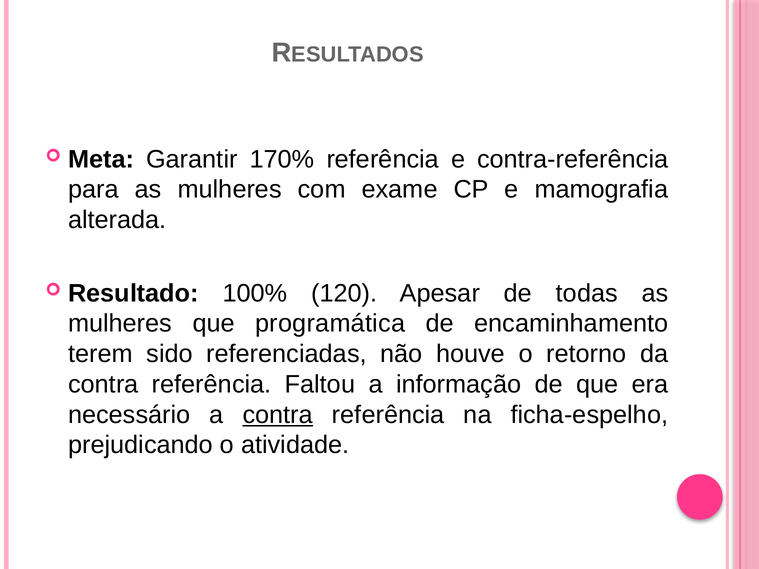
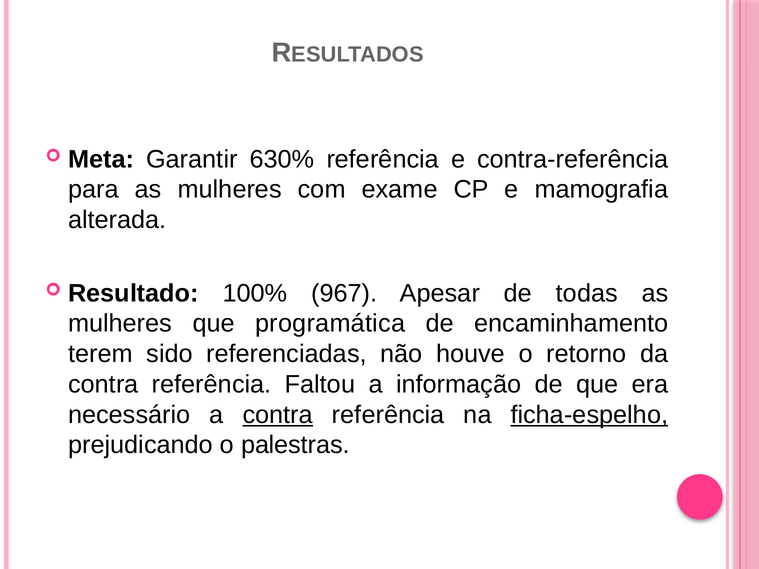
170%: 170% -> 630%
120: 120 -> 967
ficha-espelho underline: none -> present
atividade: atividade -> palestras
